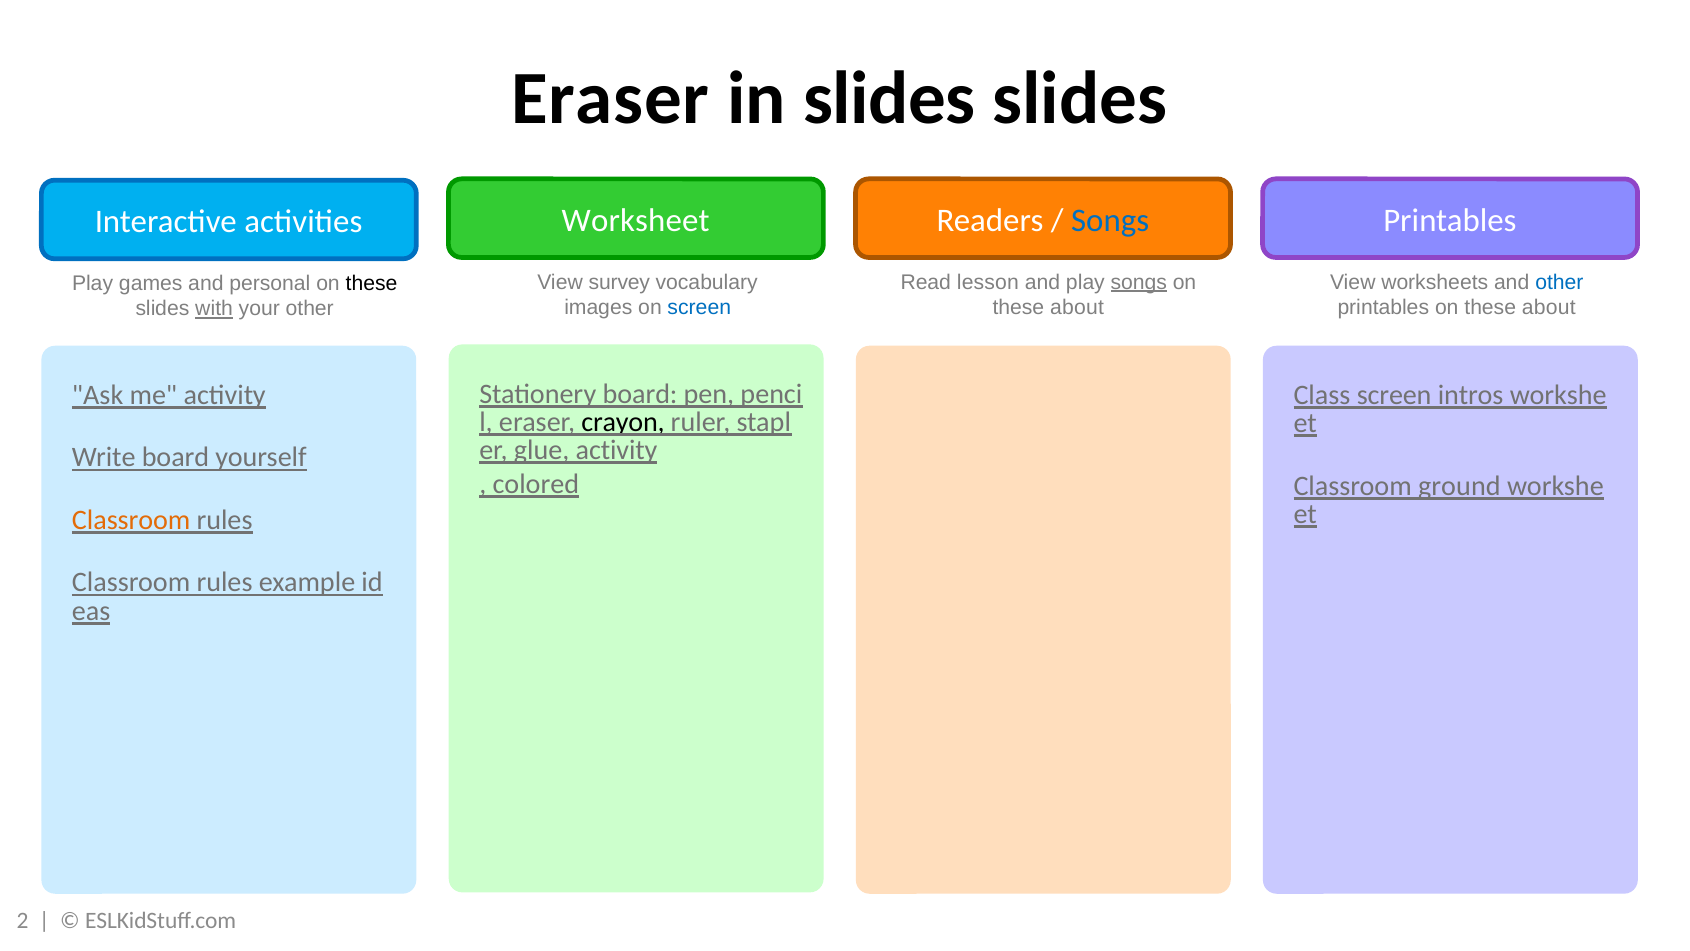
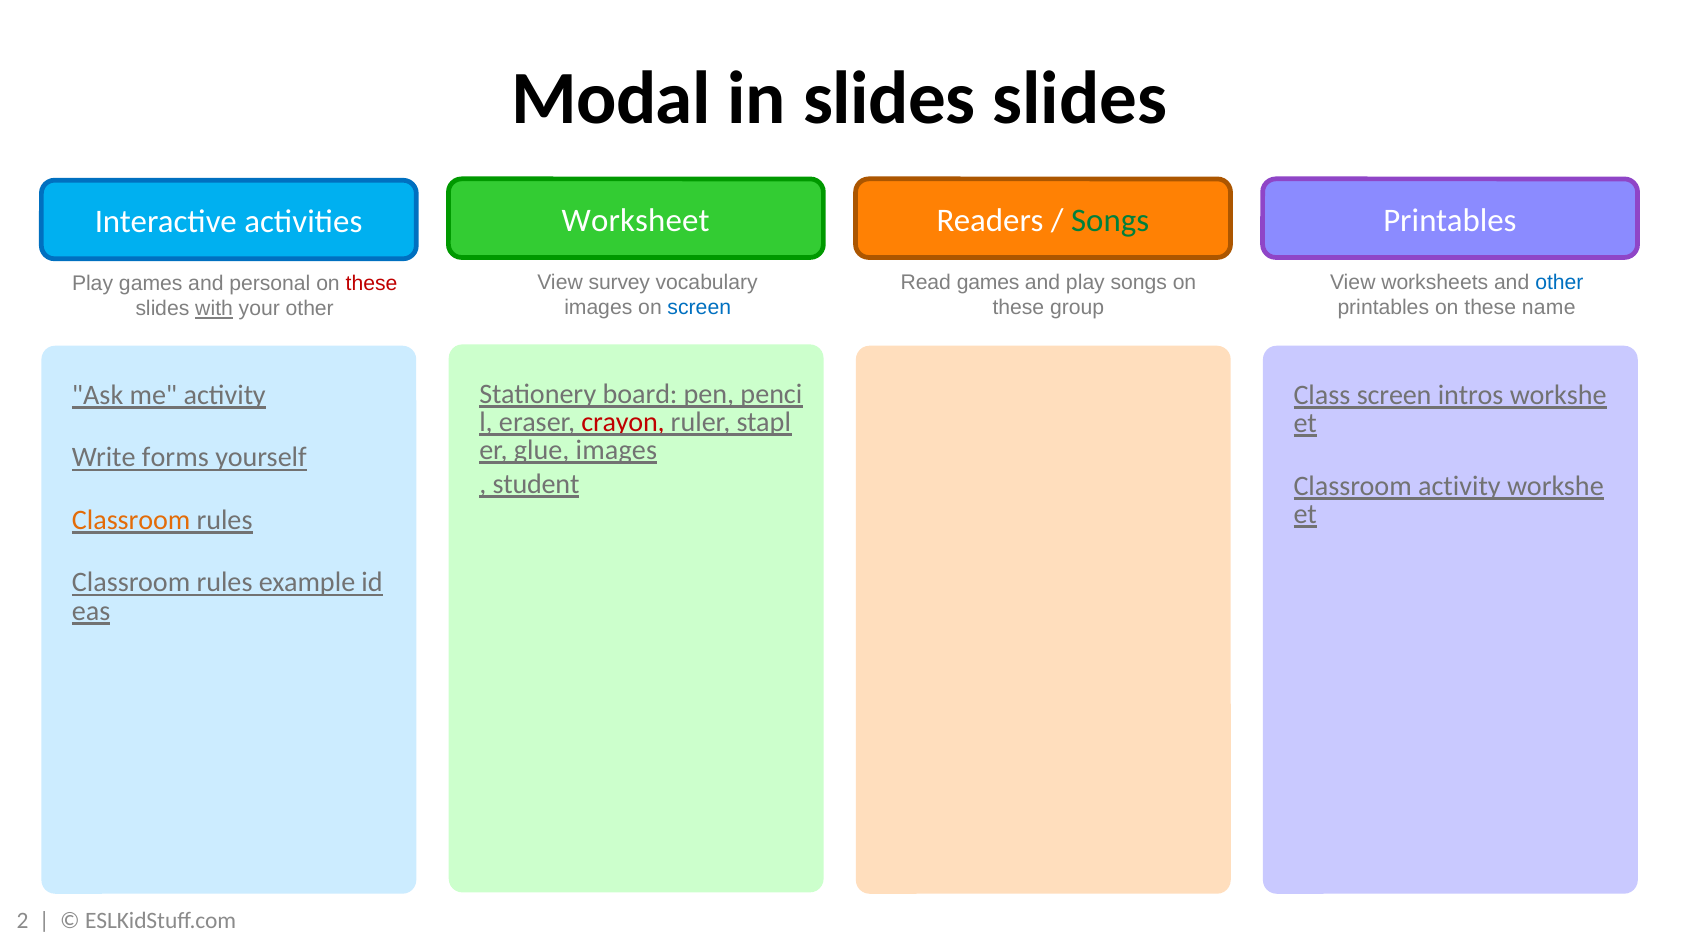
Eraser at (610, 99): Eraser -> Modal
Songs at (1110, 220) colour: blue -> green
Read lesson: lesson -> games
songs at (1139, 282) underline: present -> none
these at (372, 283) colour: black -> red
about at (1077, 307): about -> group
printables on these about: about -> name
crayon colour: black -> red
glue activity: activity -> images
Write board: board -> forms
colored: colored -> student
Classroom ground: ground -> activity
